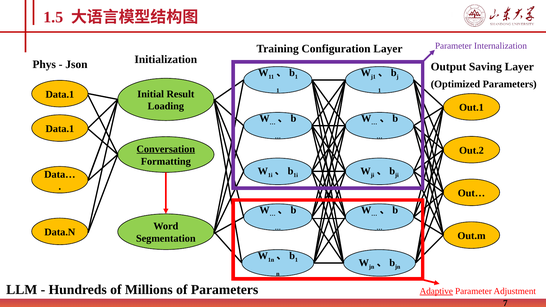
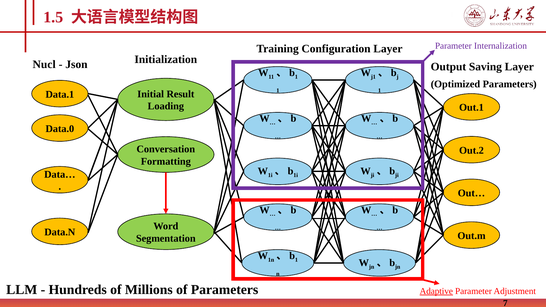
Phys: Phys -> Nucl
Data.1 at (60, 129): Data.1 -> Data.0
Conversation underline: present -> none
